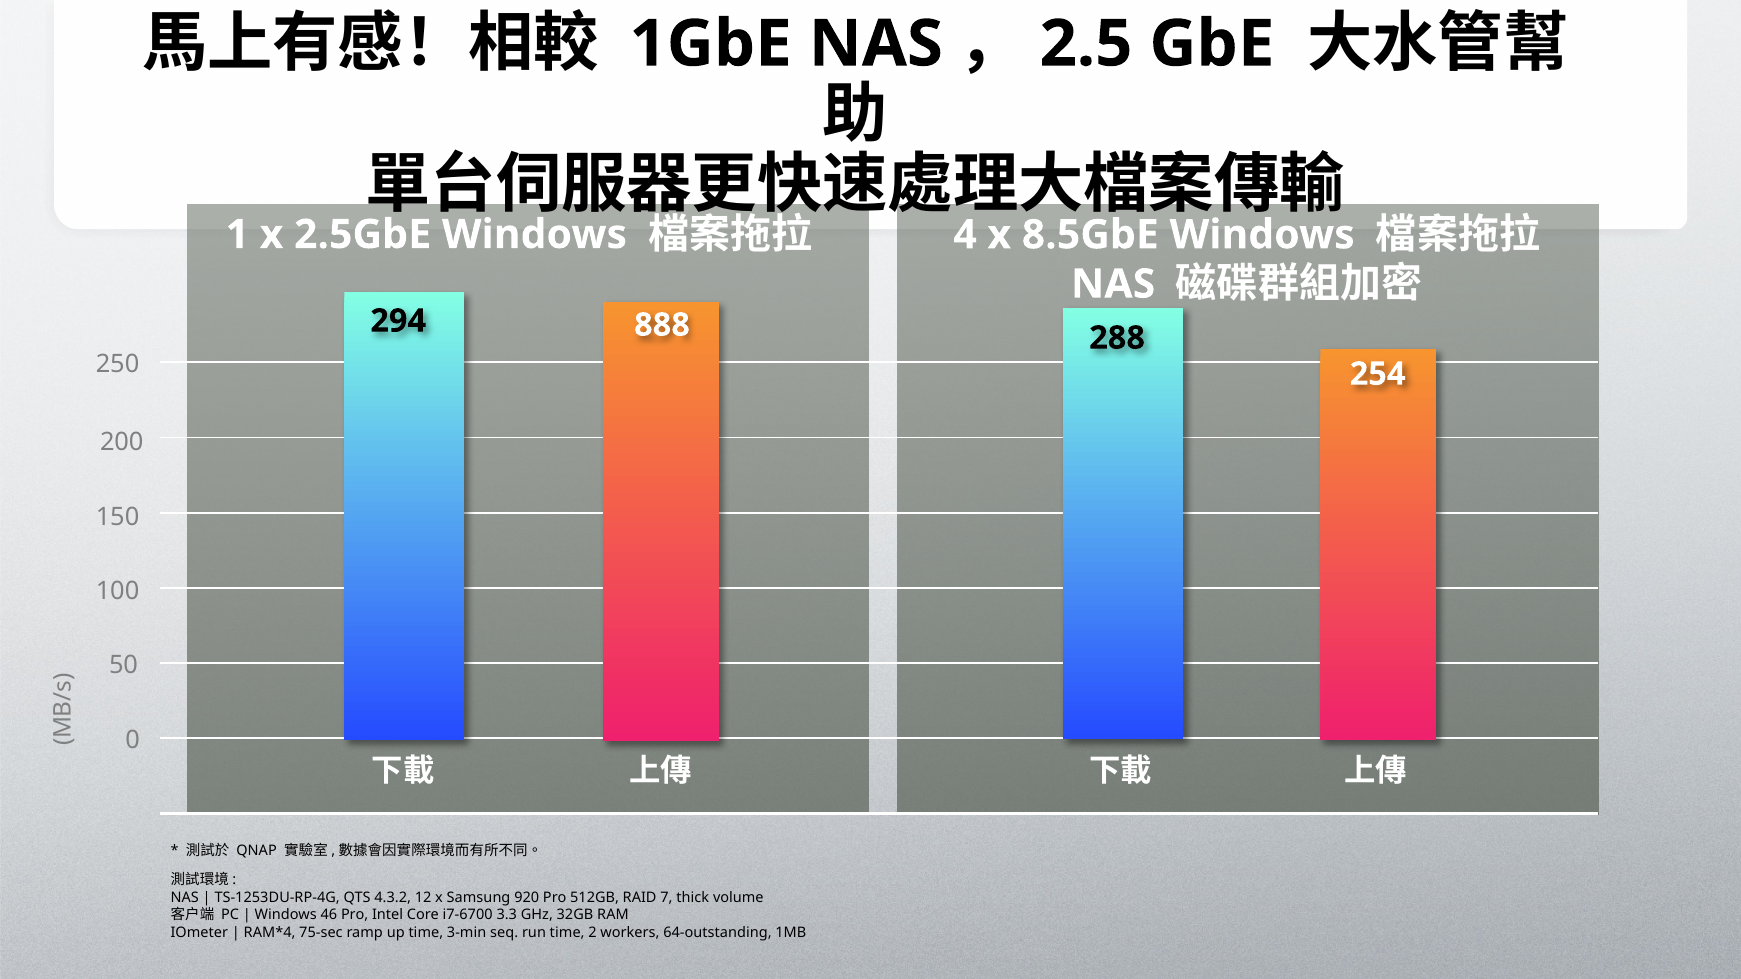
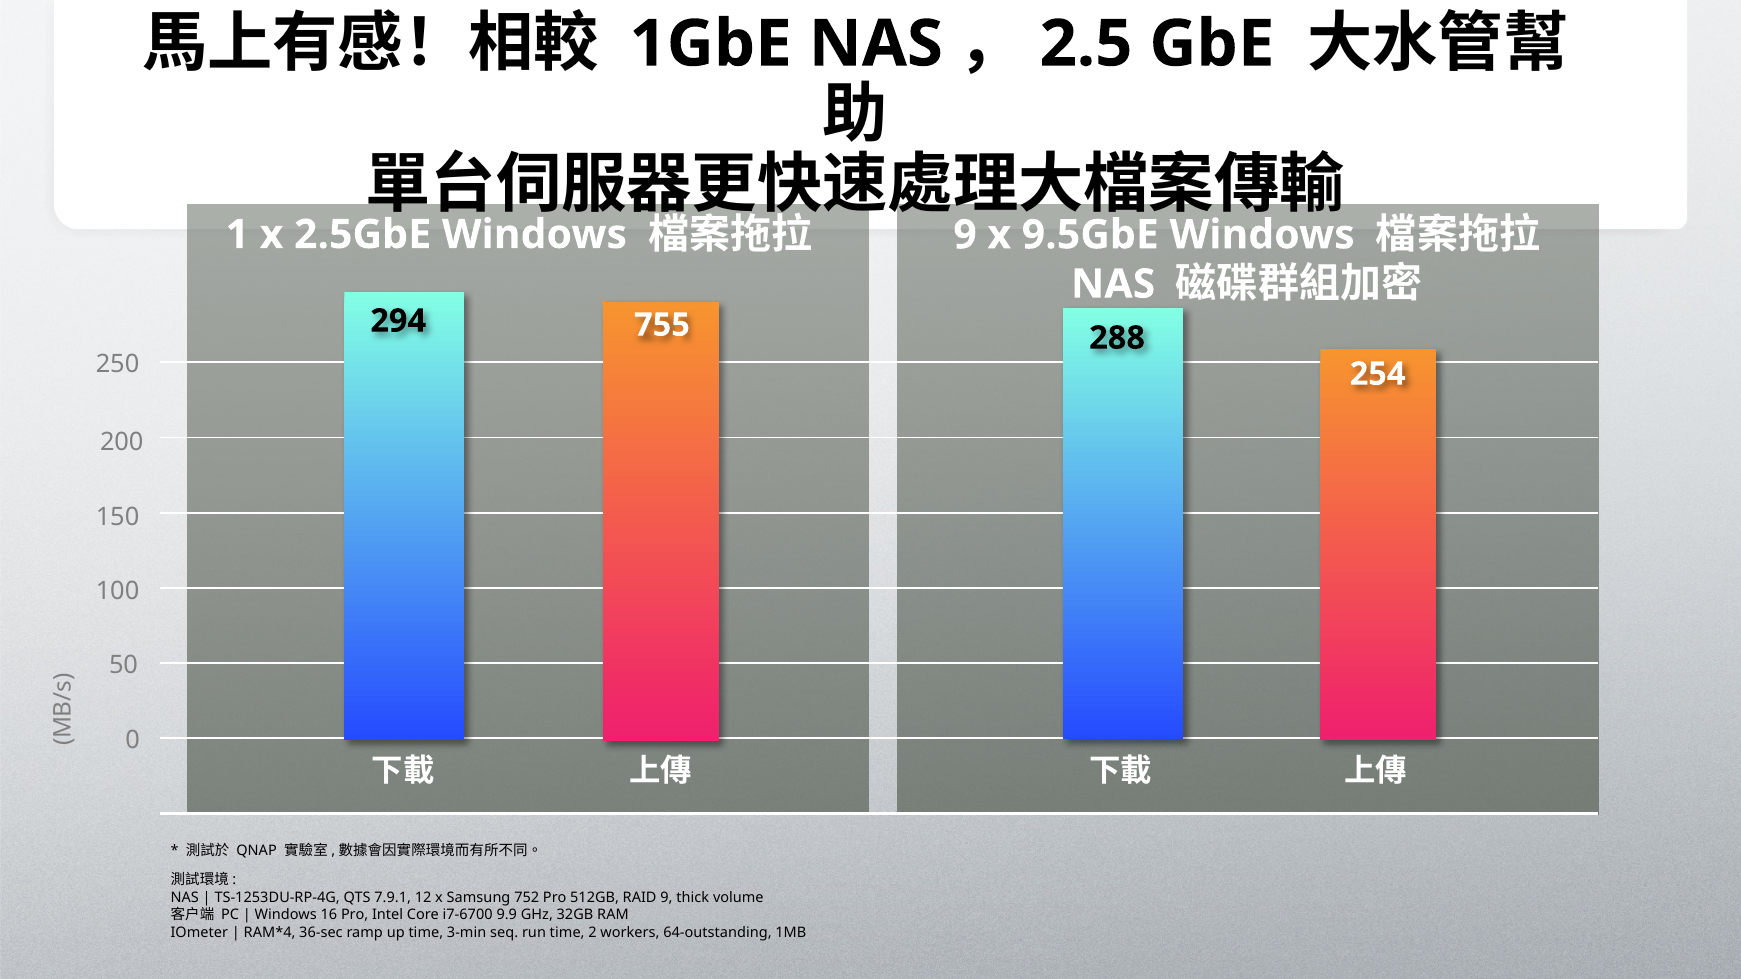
4 at (965, 235): 4 -> 9
8.5GbE: 8.5GbE -> 9.5GbE
888: 888 -> 755
4.3.2: 4.3.2 -> 7.9.1
920: 920 -> 752
RAID 7: 7 -> 9
46: 46 -> 16
3.3: 3.3 -> 9.9
75-sec: 75-sec -> 36-sec
